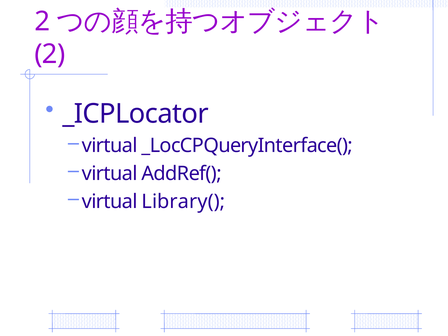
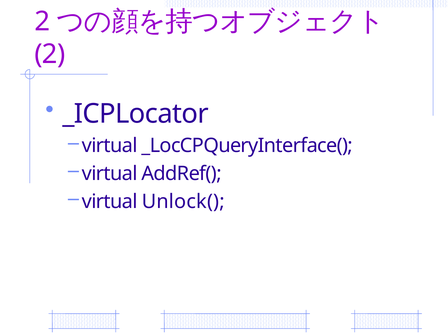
Library(: Library( -> Unlock(
